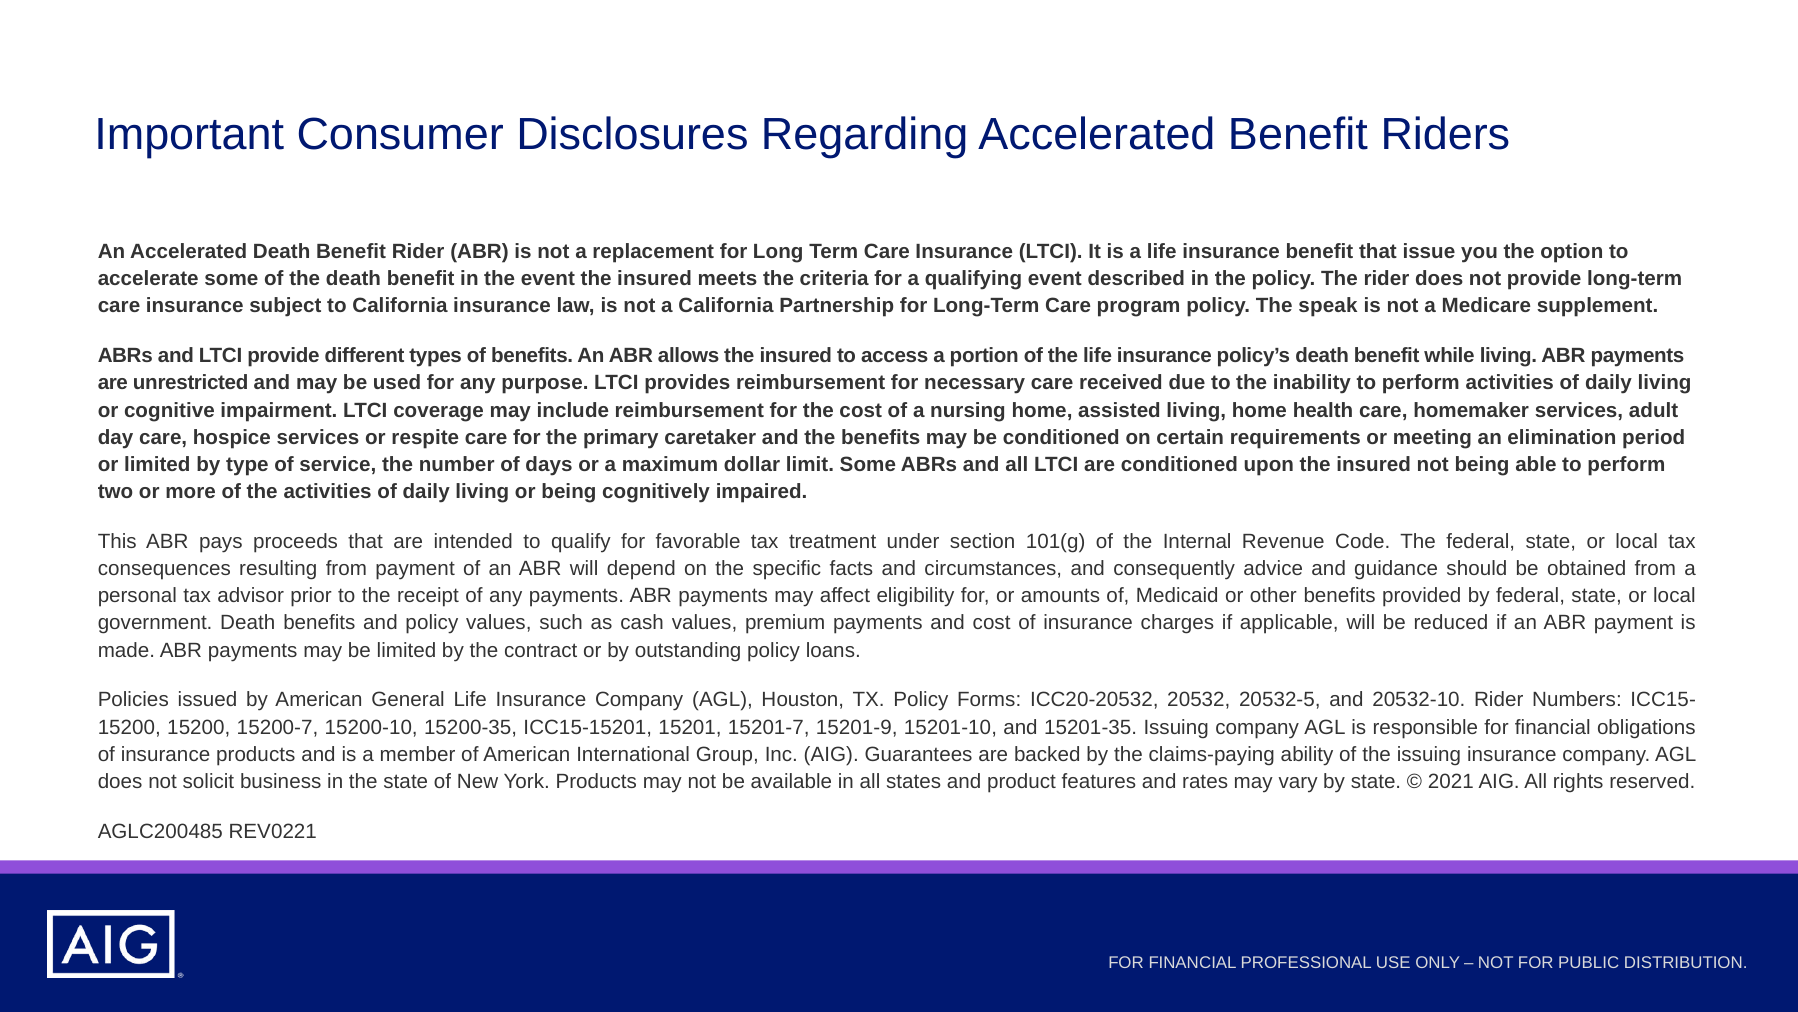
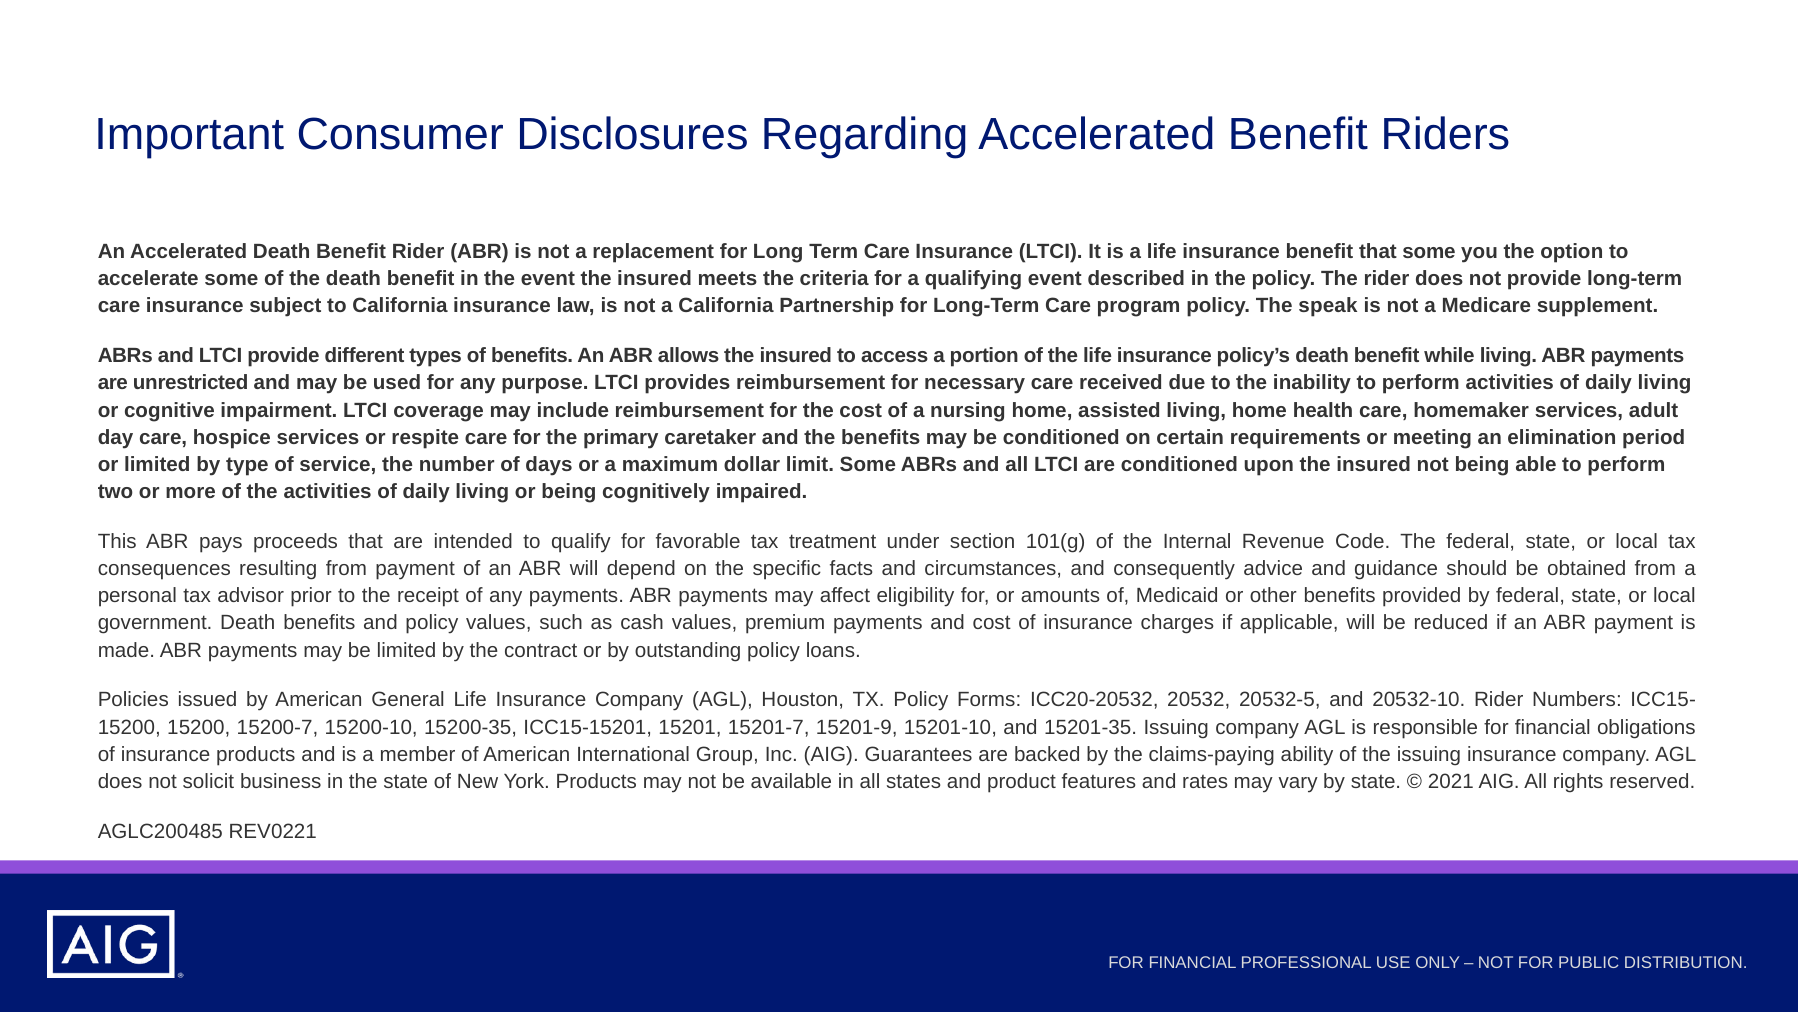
that issue: issue -> some
